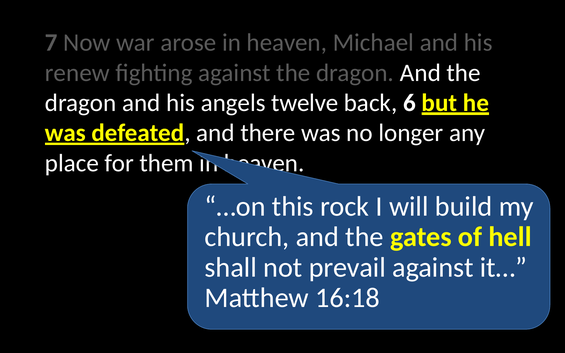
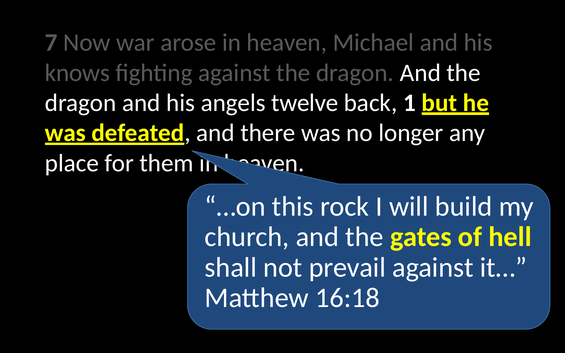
renew: renew -> knows
6: 6 -> 1
